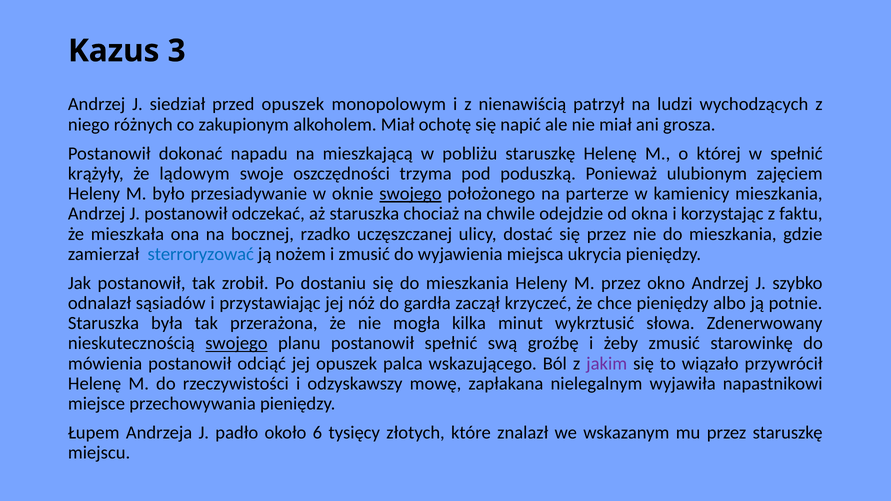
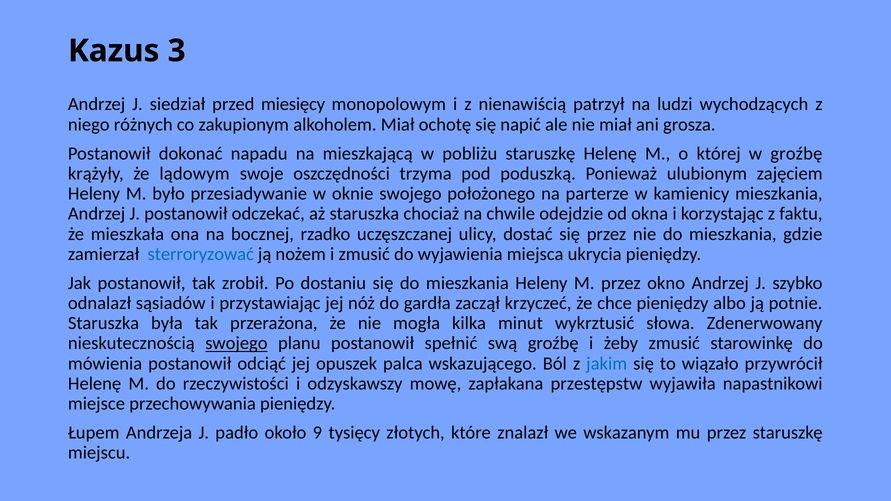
przed opuszek: opuszek -> miesięcy
w spełnić: spełnić -> groźbę
swojego at (410, 194) underline: present -> none
jakim colour: purple -> blue
nielegalnym: nielegalnym -> przestępstw
6: 6 -> 9
